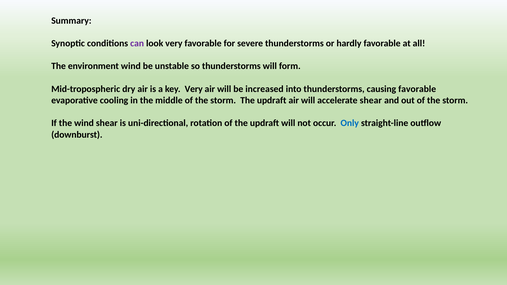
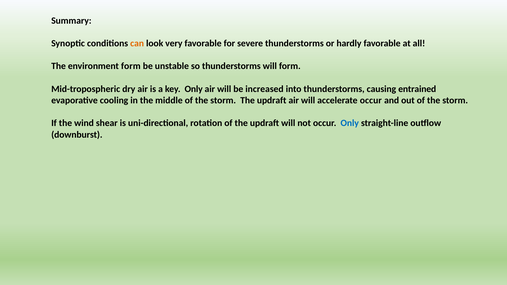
can colour: purple -> orange
environment wind: wind -> form
key Very: Very -> Only
causing favorable: favorable -> entrained
accelerate shear: shear -> occur
